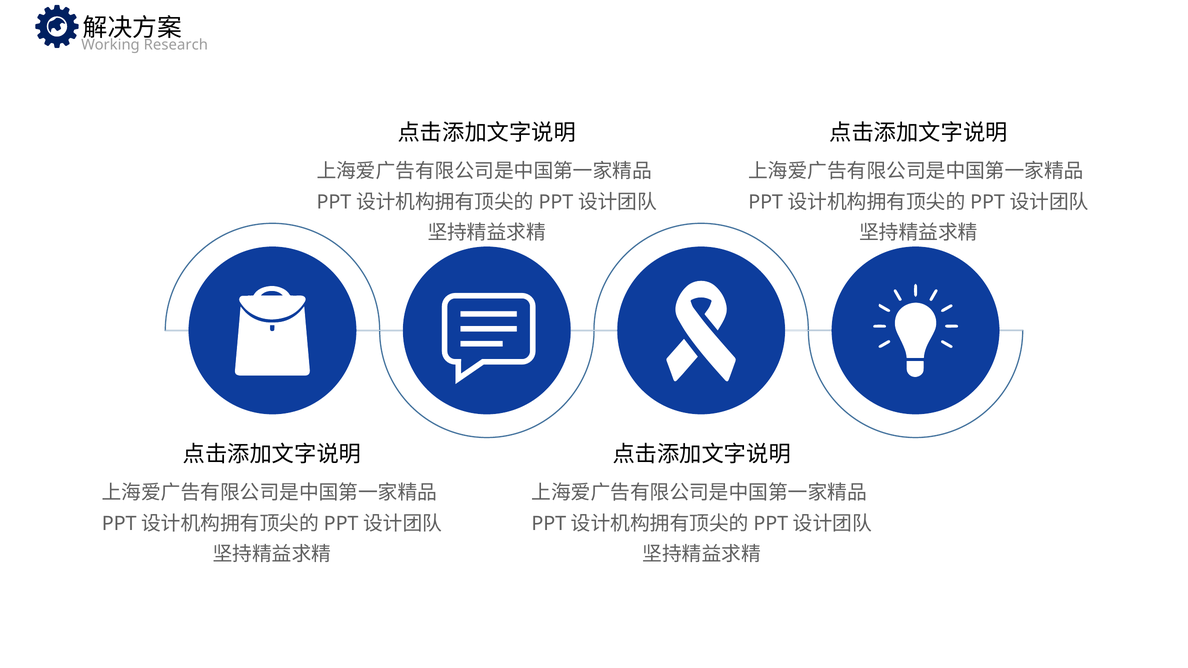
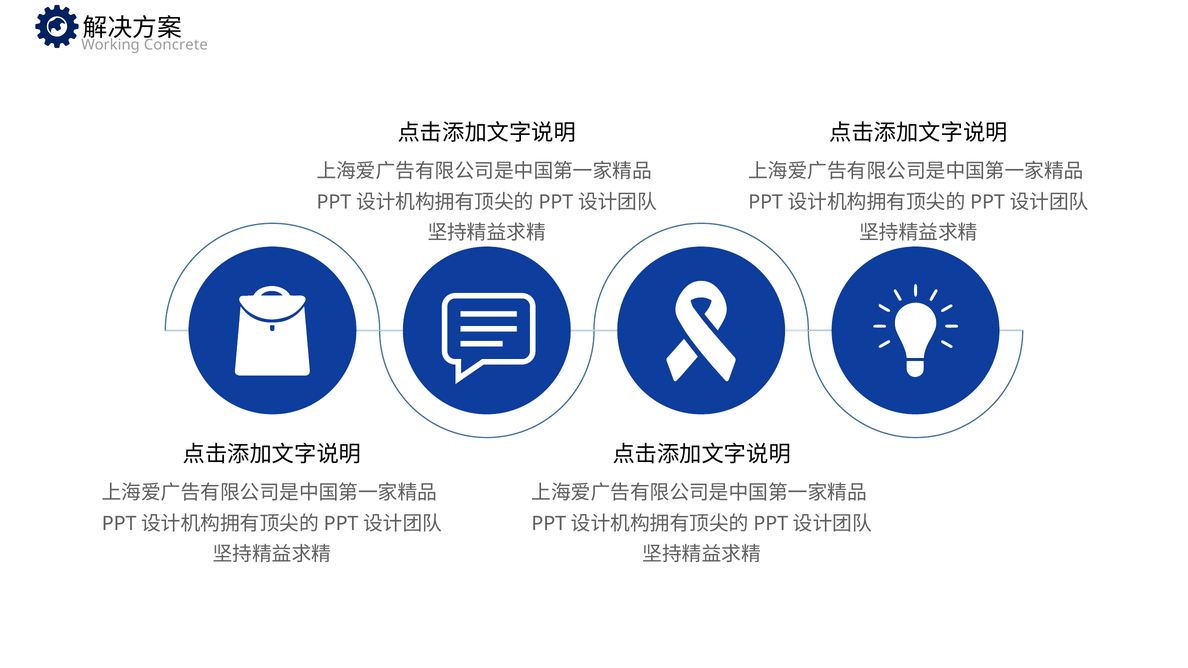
Research: Research -> Concrete
